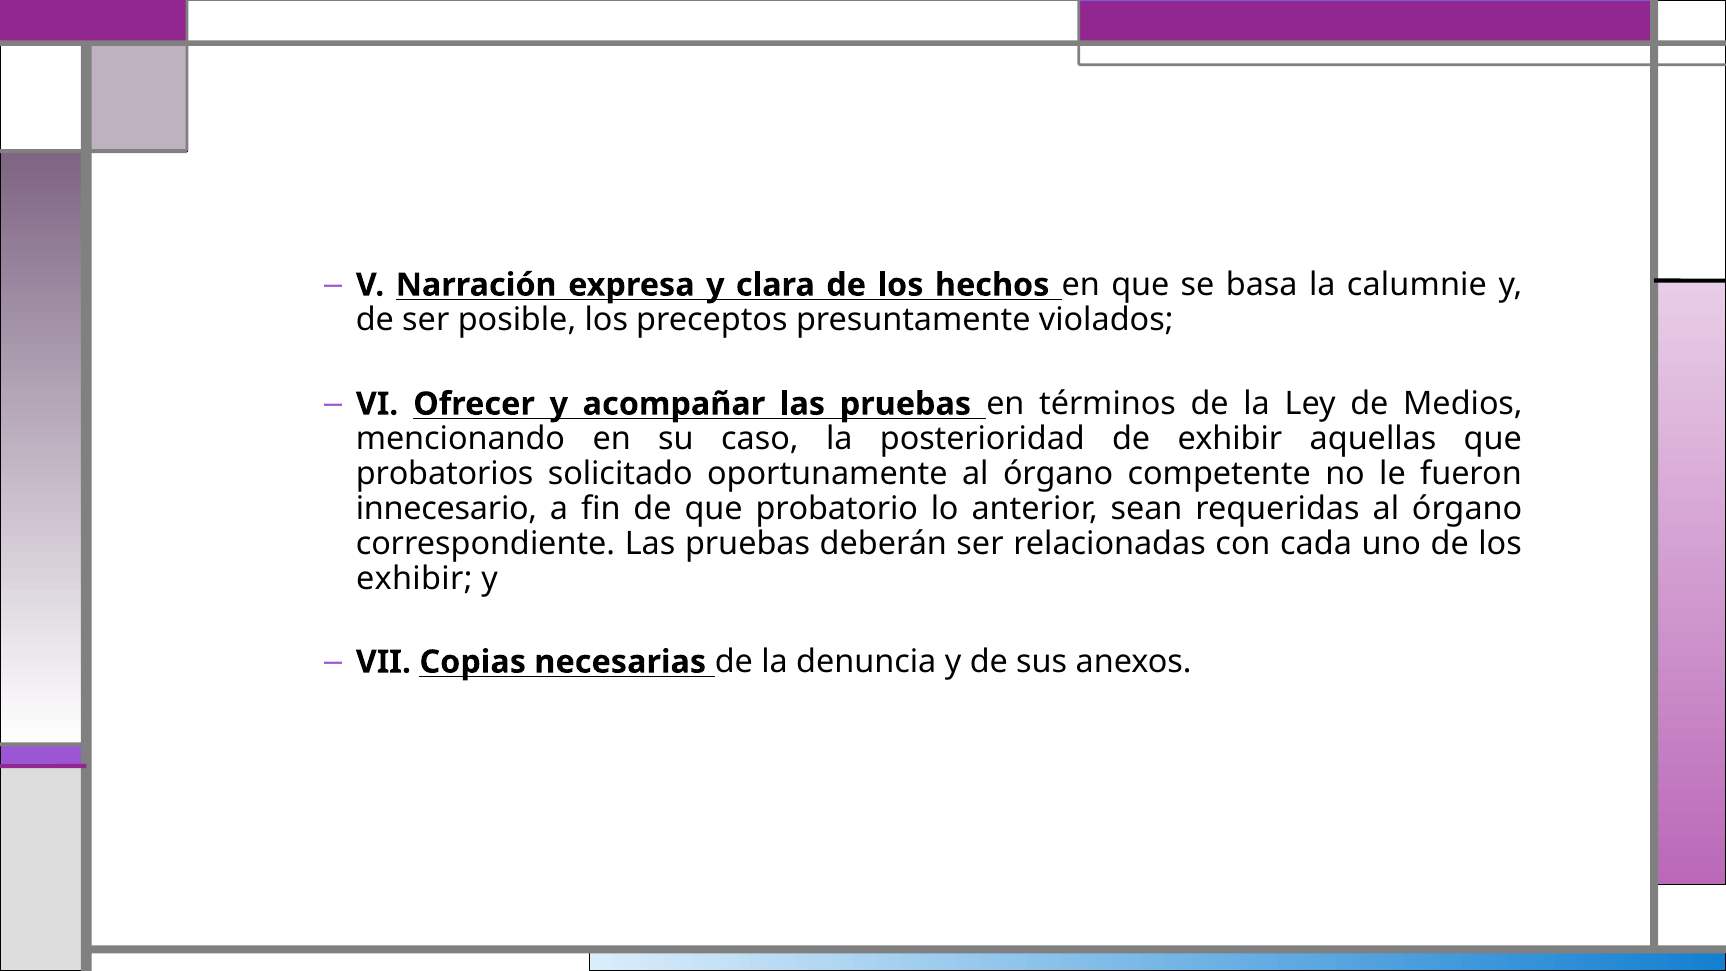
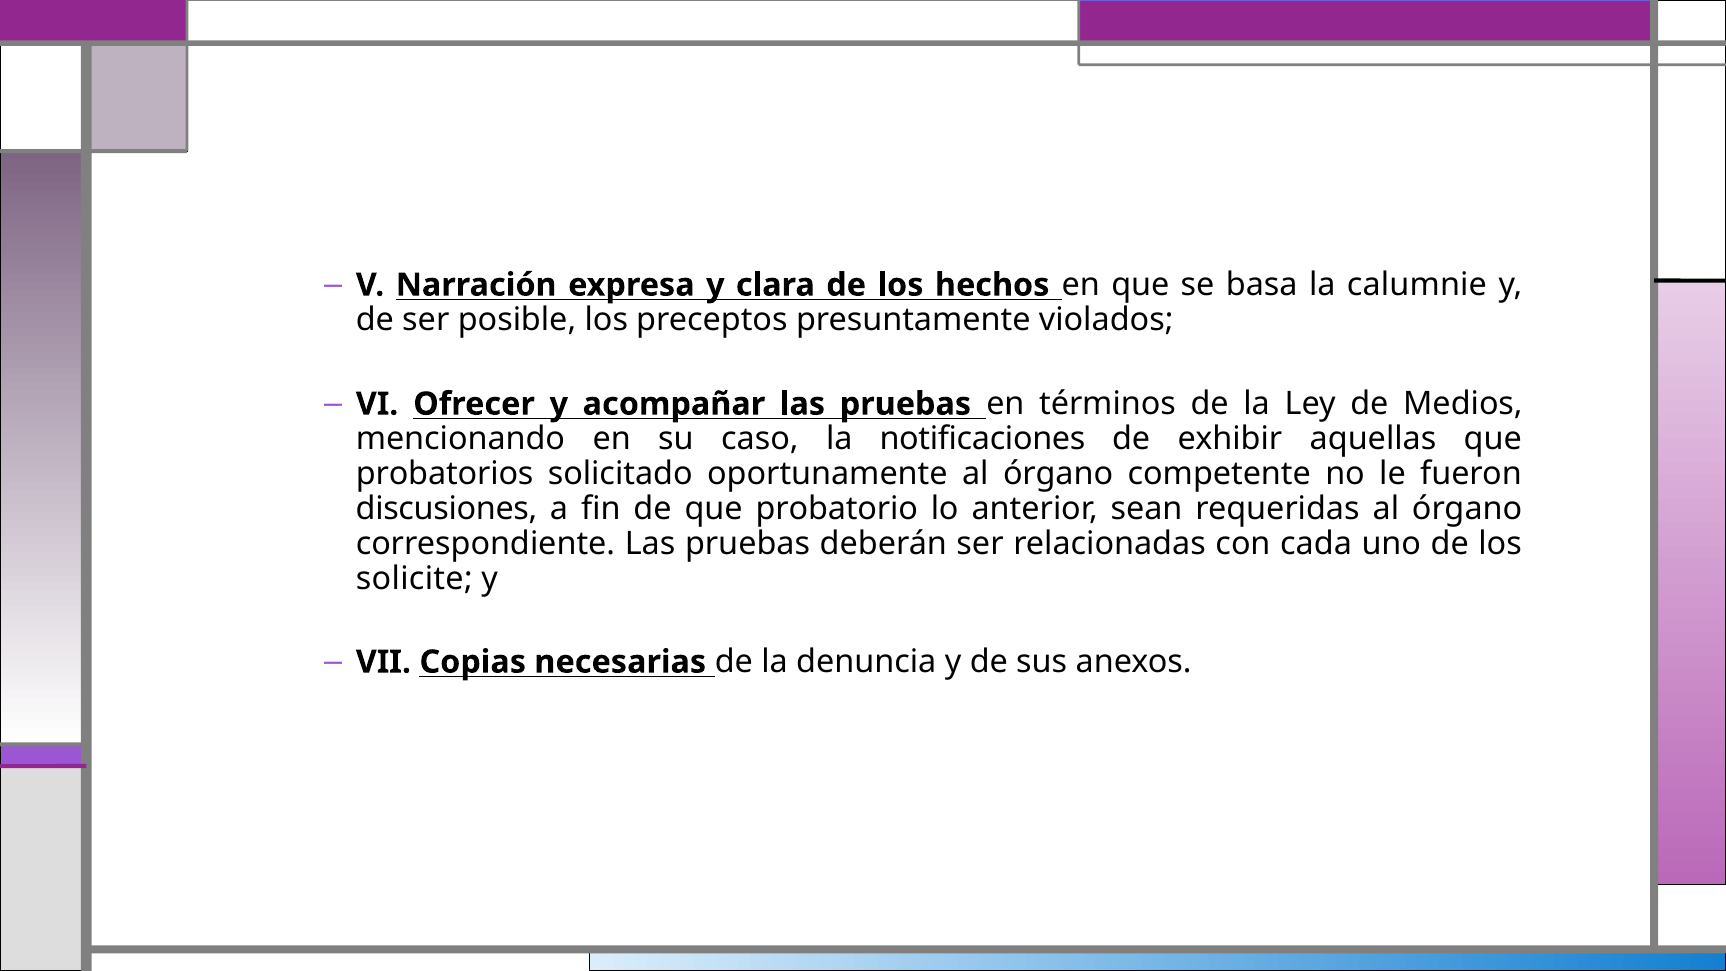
posterioridad: posterioridad -> notificaciones
innecesario: innecesario -> discusiones
exhibir at (414, 579): exhibir -> solicite
